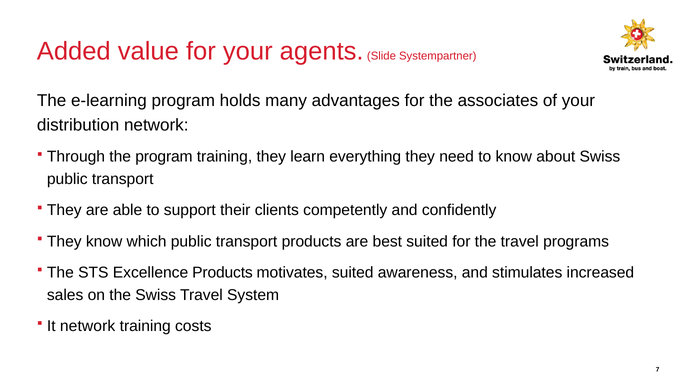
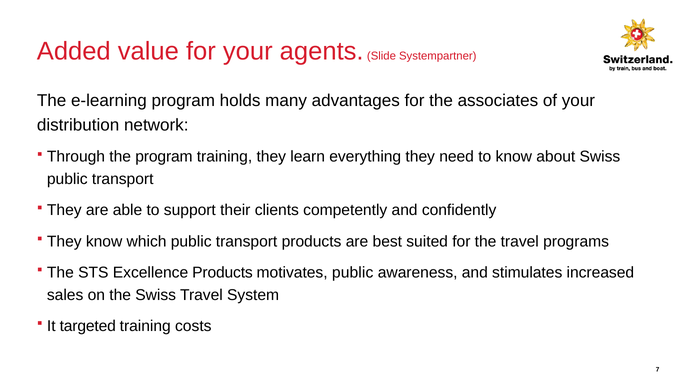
motivates suited: suited -> public
It network: network -> targeted
